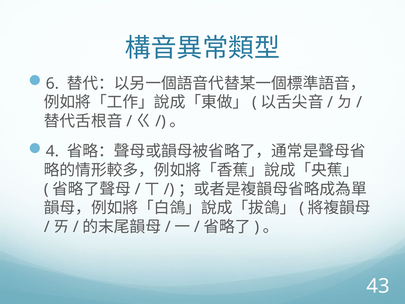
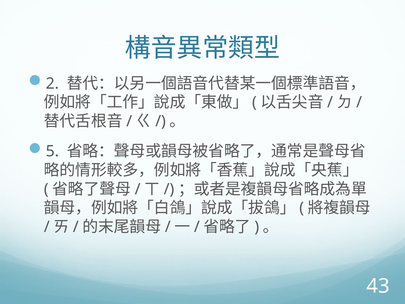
6: 6 -> 2
4: 4 -> 5
